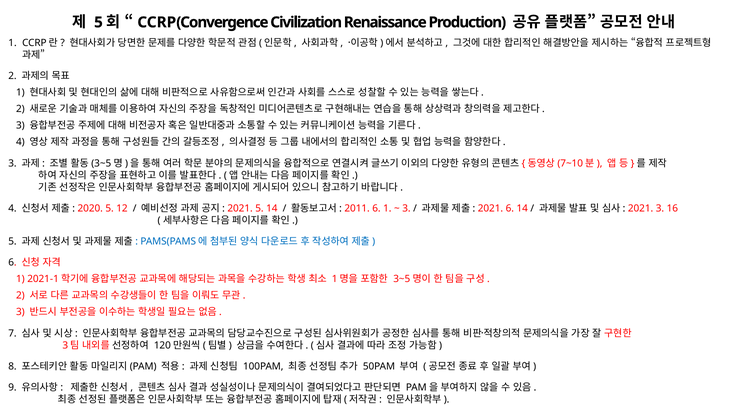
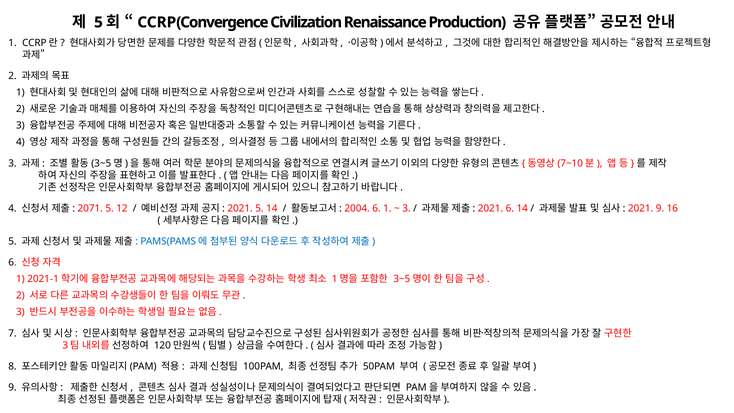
2020: 2020 -> 2071
2011: 2011 -> 2004
2021 3: 3 -> 9
